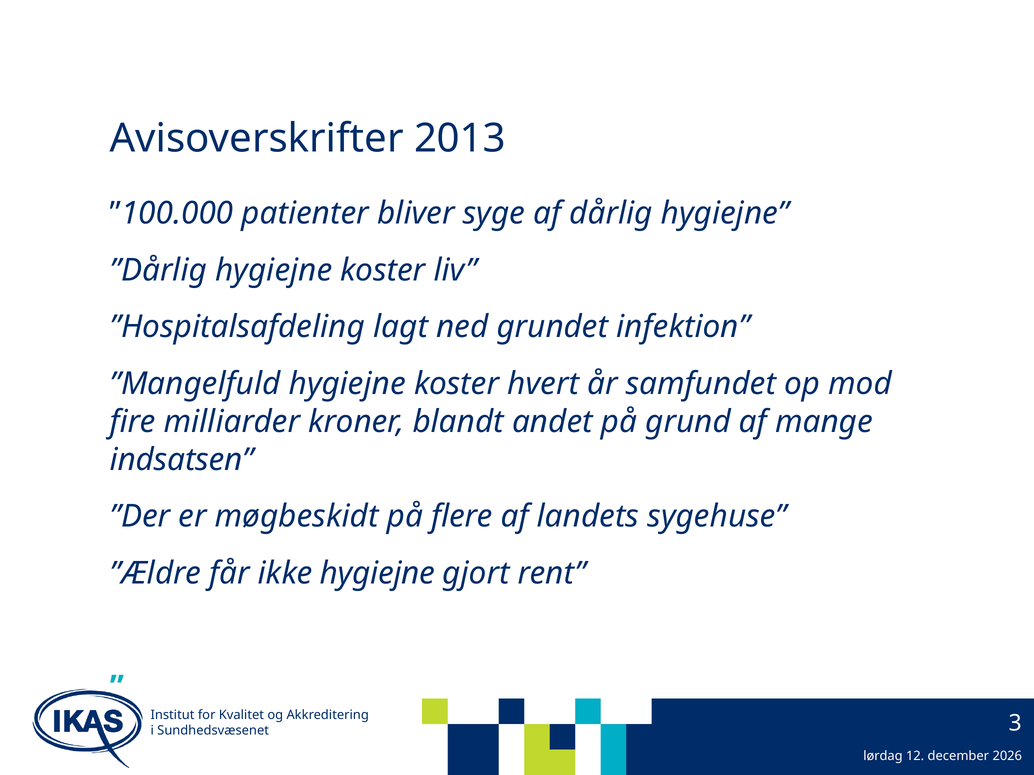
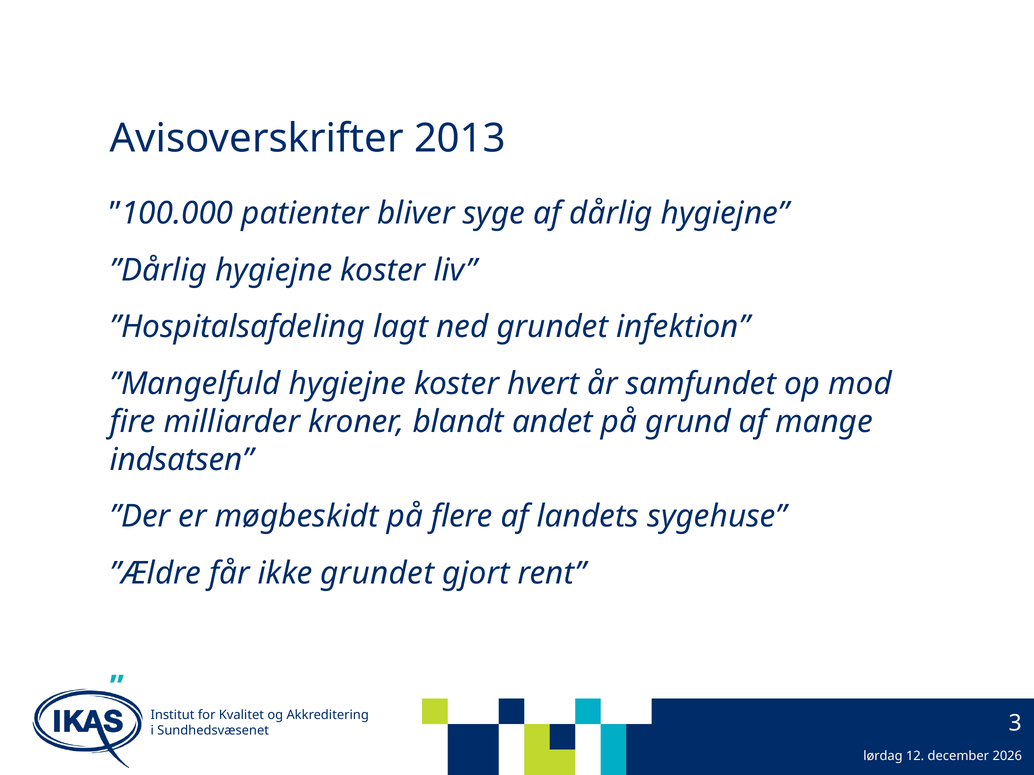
ikke hygiejne: hygiejne -> grundet
